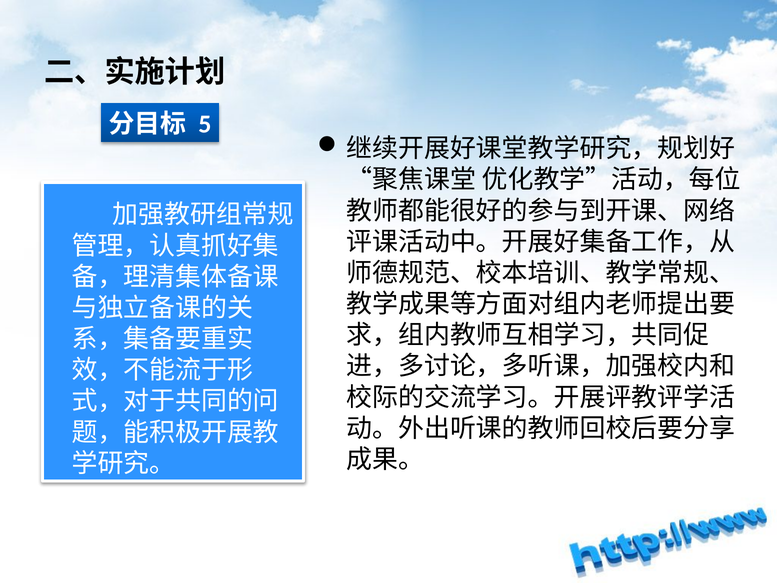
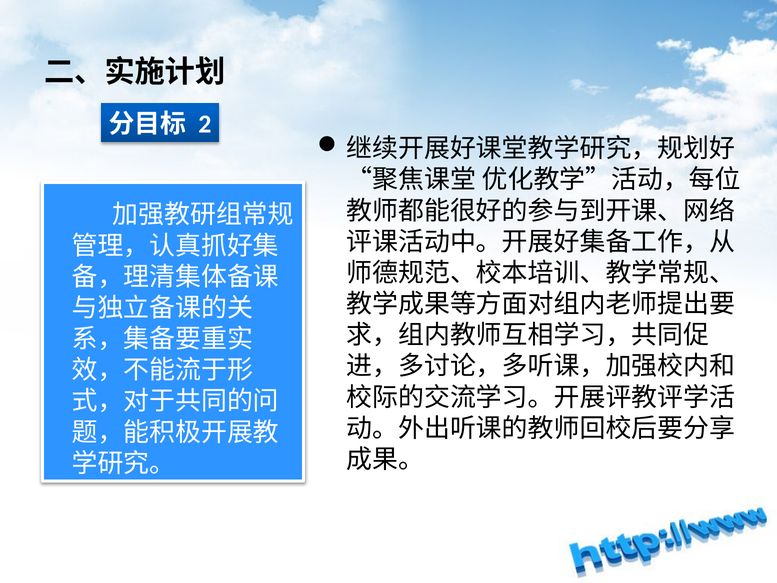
5: 5 -> 2
